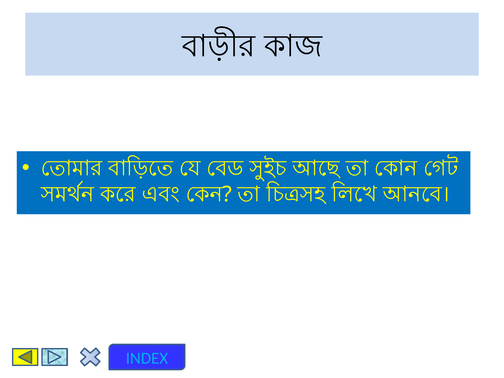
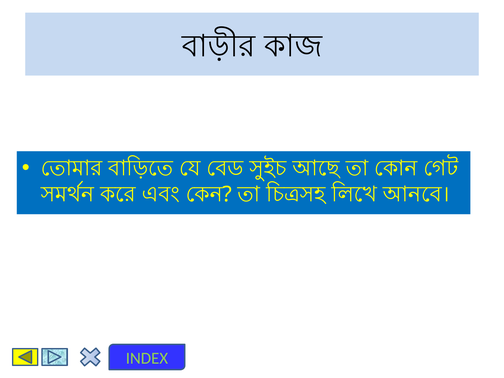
INDEX colour: light blue -> light green
